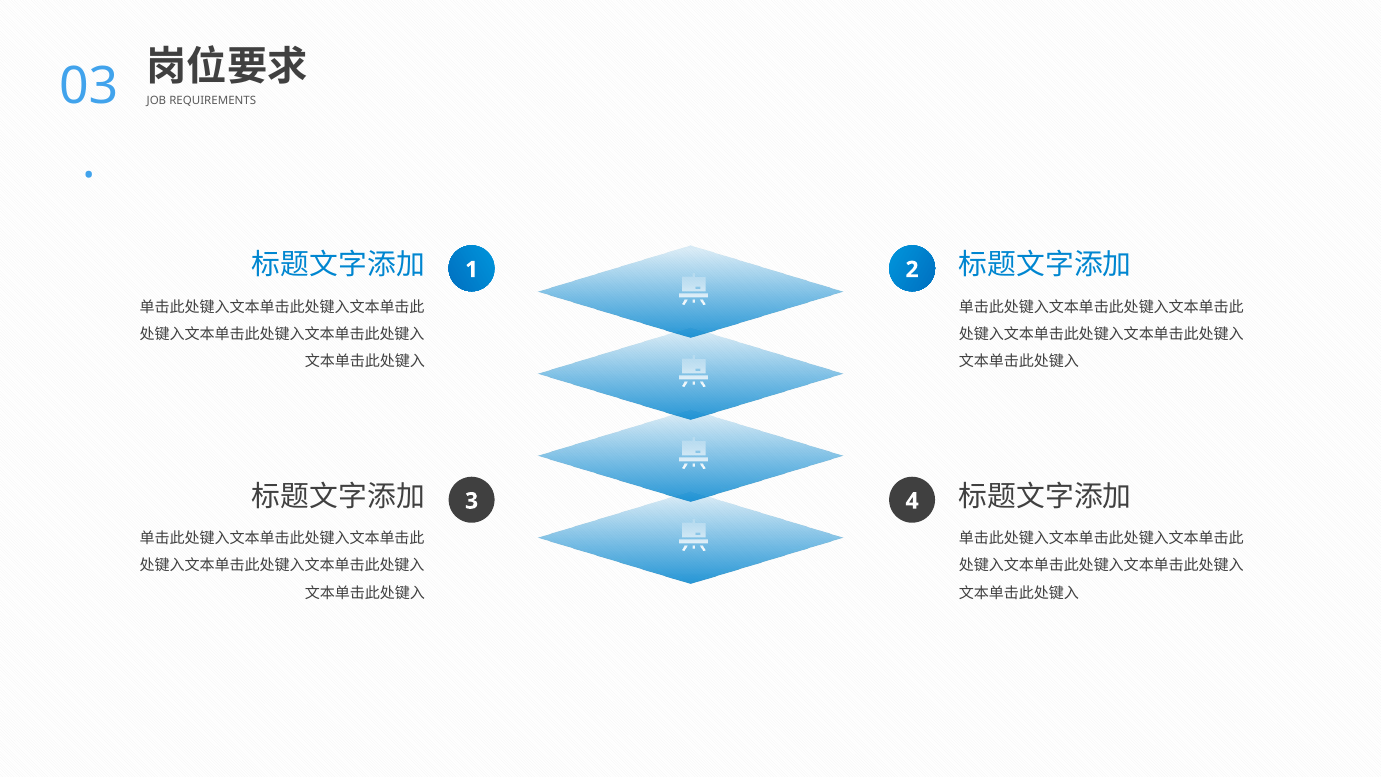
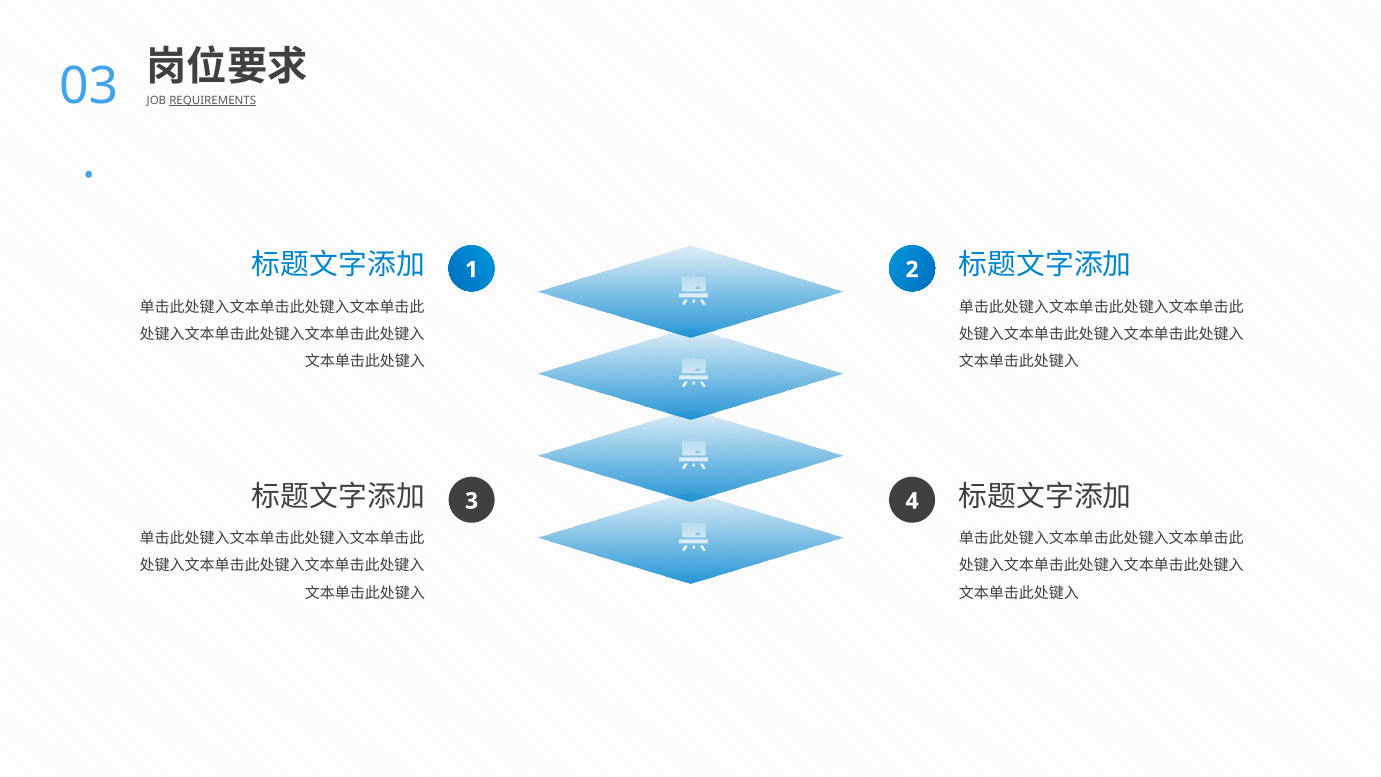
REQUIREMENTS underline: none -> present
